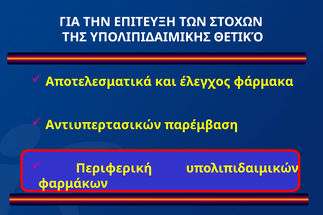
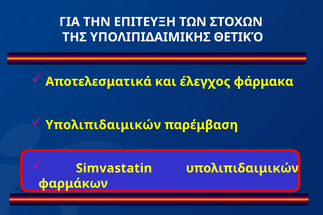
Αντιυπερτασικών at (103, 125): Αντιυπερτασικών -> Υπολιπιδαιμικών
Περιφερική: Περιφερική -> Simvastatin
